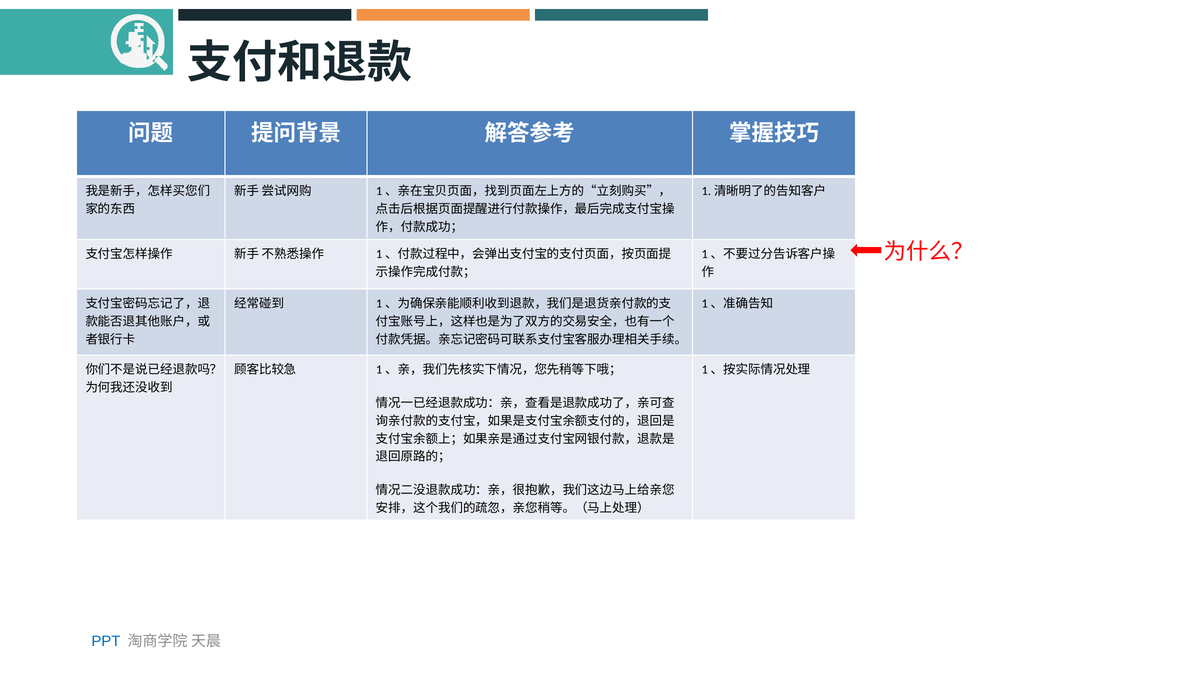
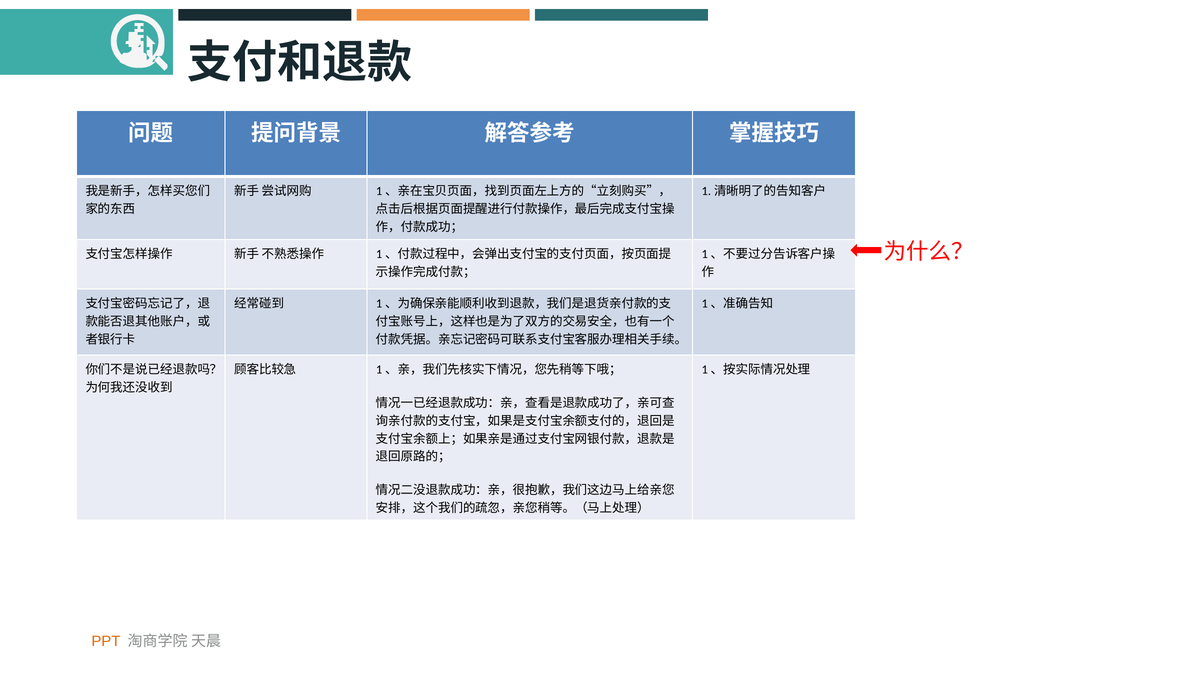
PPT colour: blue -> orange
